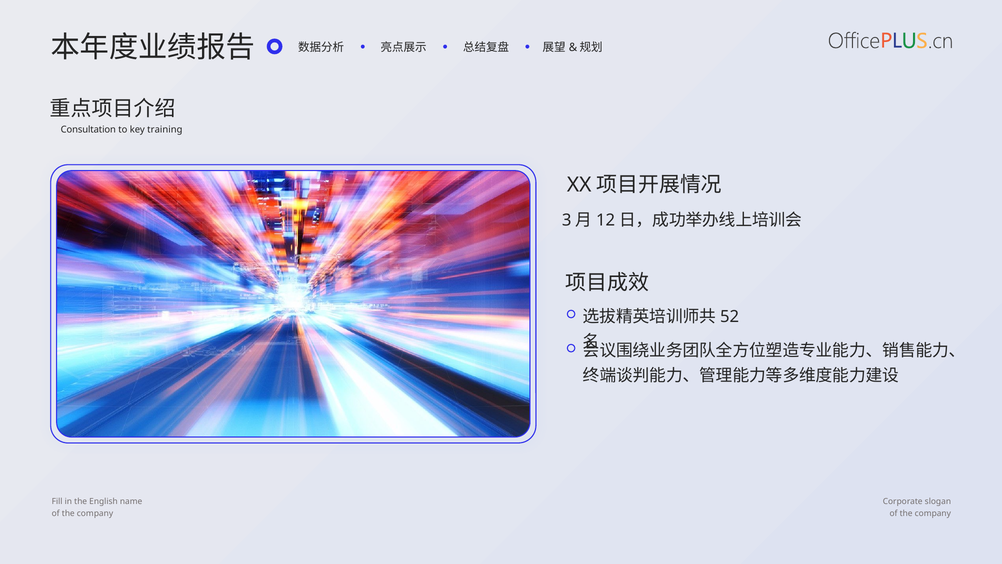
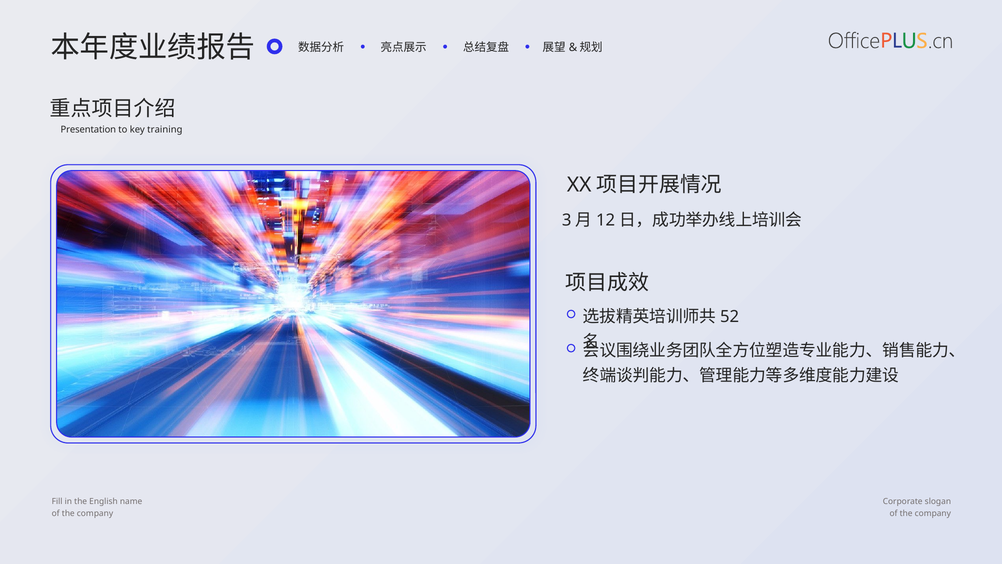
Consultation: Consultation -> Presentation
